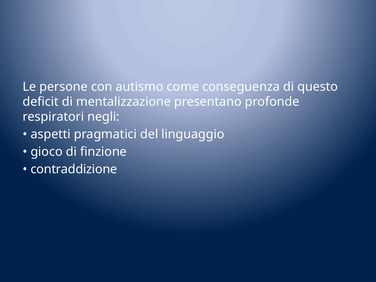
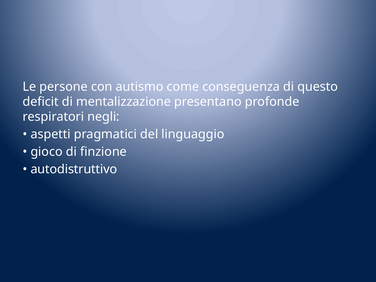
contraddizione: contraddizione -> autodistruttivo
